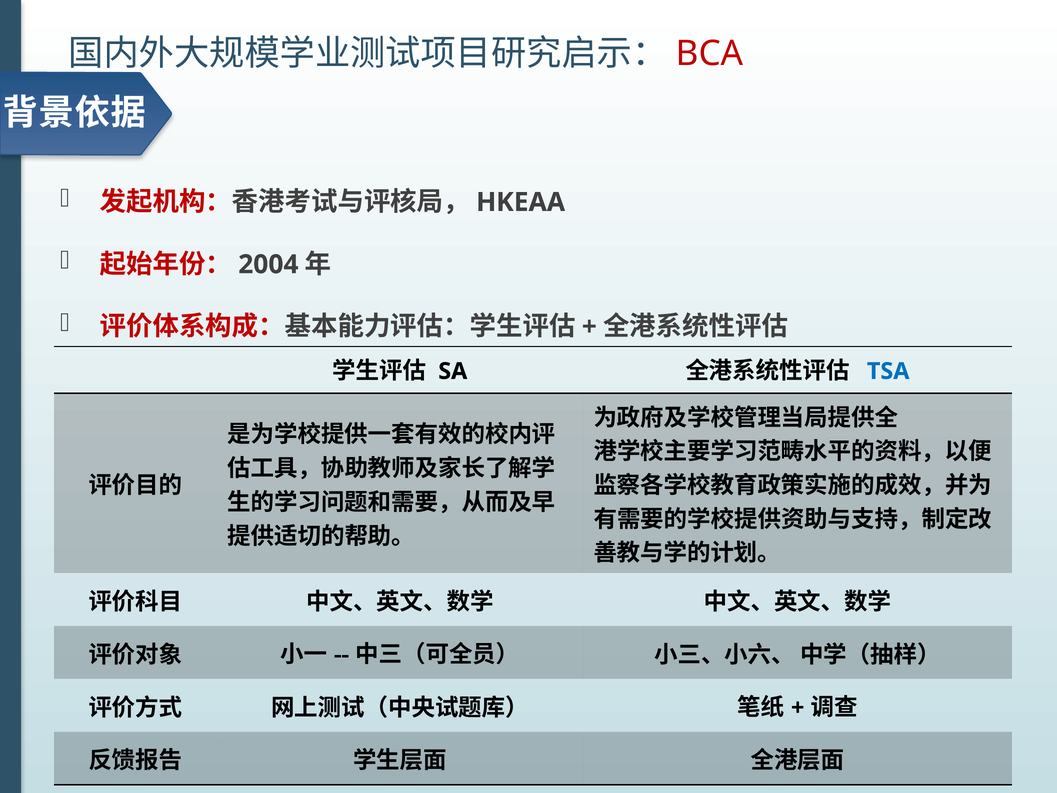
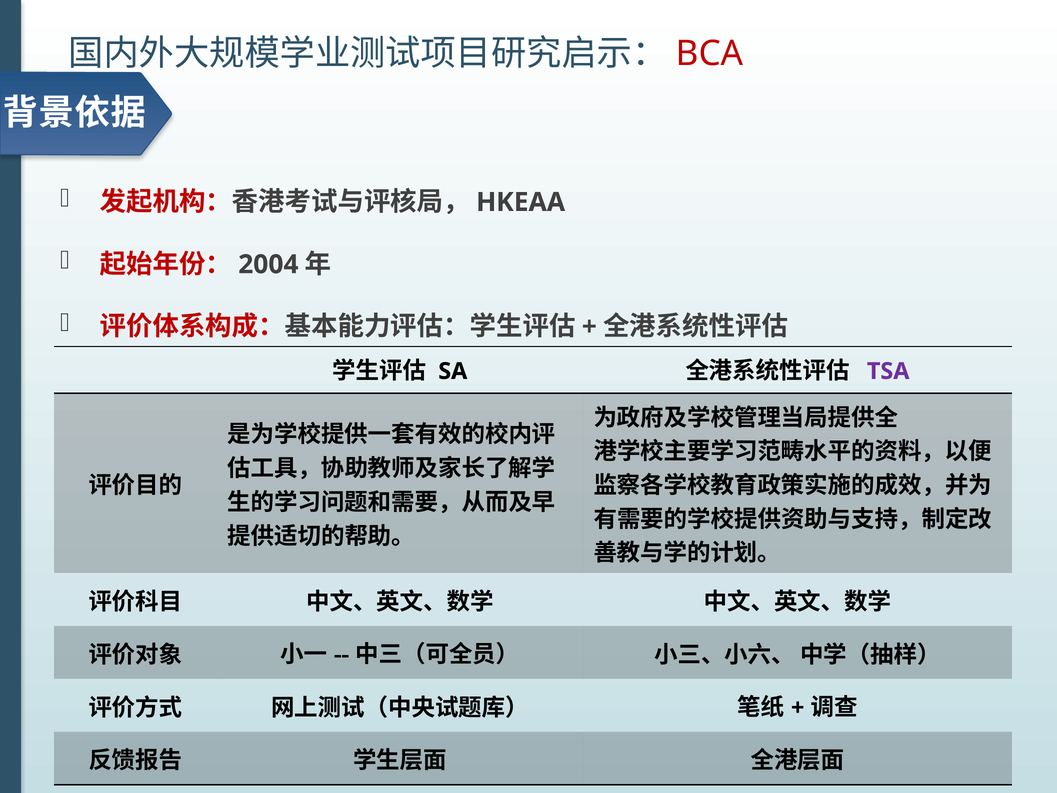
TSA colour: blue -> purple
